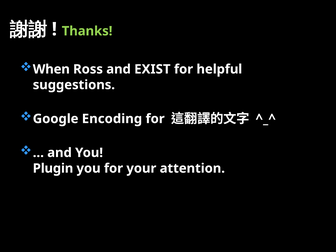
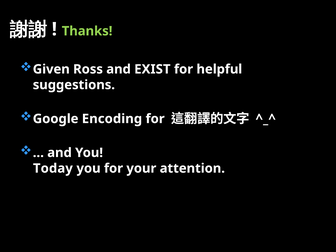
When: When -> Given
Plugin: Plugin -> Today
